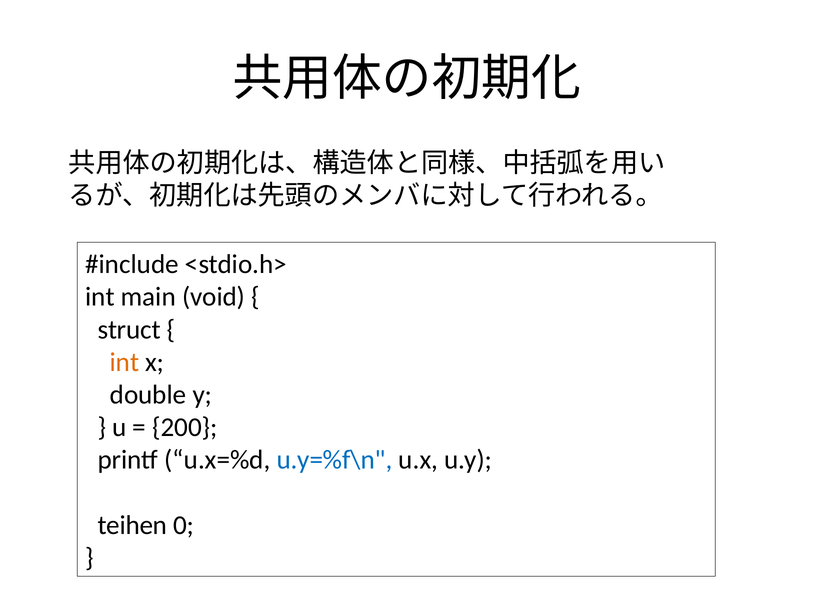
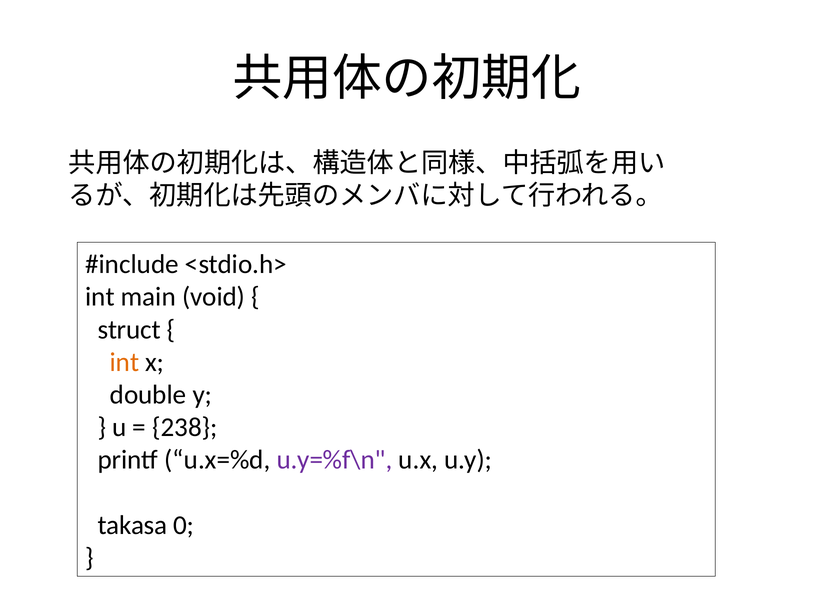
200: 200 -> 238
u.y=%f\n colour: blue -> purple
teihen: teihen -> takasa
